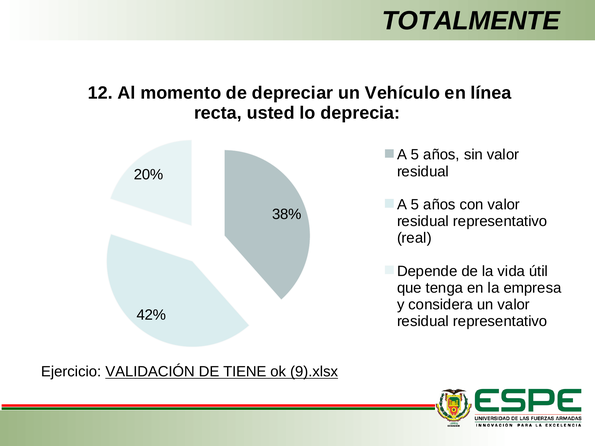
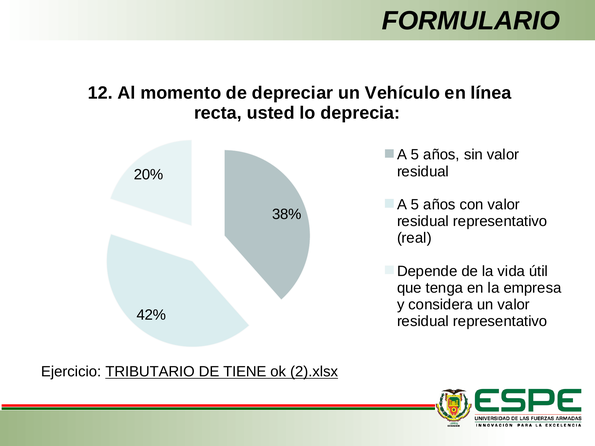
TOTALMENTE: TOTALMENTE -> FORMULARIO
VALIDACIÓN: VALIDACIÓN -> TRIBUTARIO
9).xlsx: 9).xlsx -> 2).xlsx
